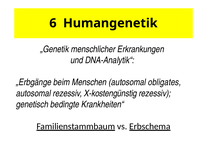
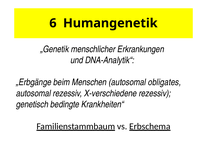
X‑kostengünstig: X‑kostengünstig -> X‑verschiedene
